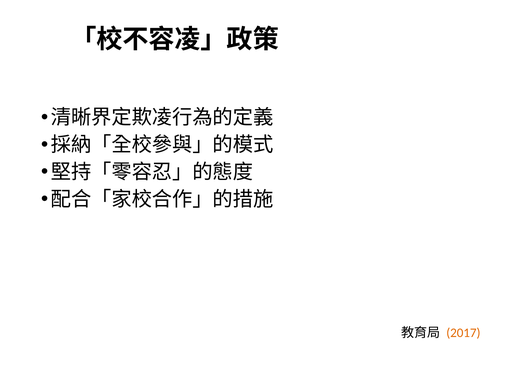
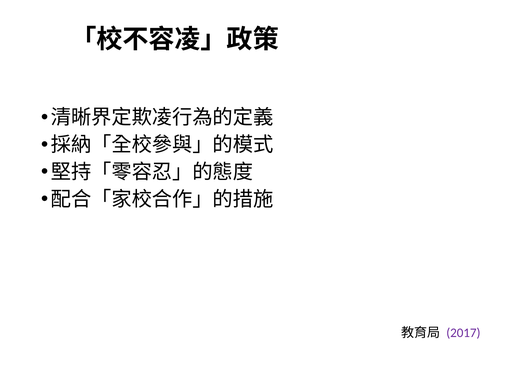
2017 colour: orange -> purple
